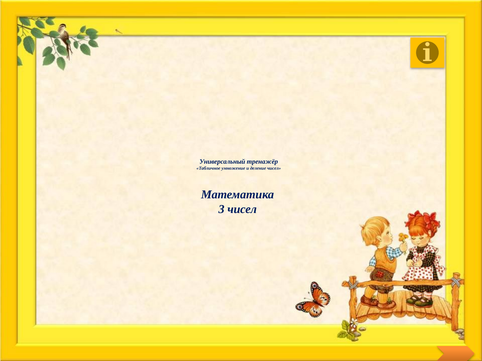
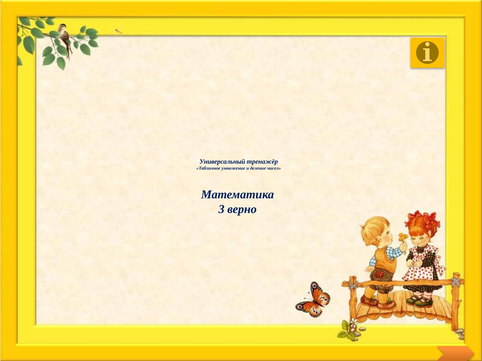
3 чисел: чисел -> верно
